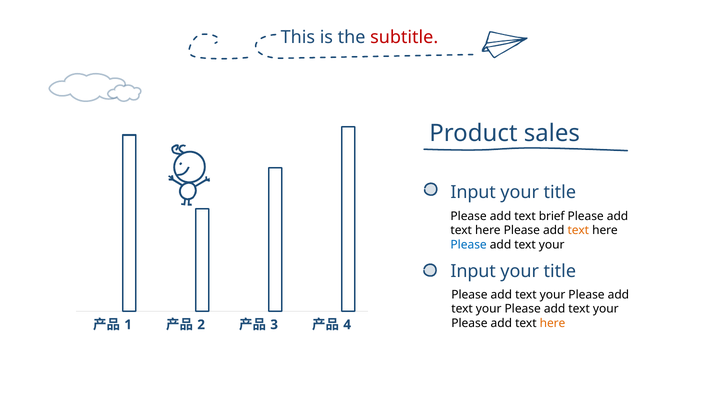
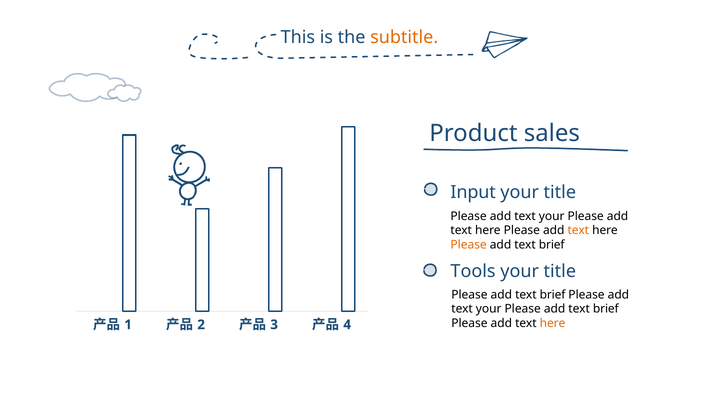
subtitle colour: red -> orange
brief at (552, 216): brief -> your
Please at (469, 245) colour: blue -> orange
your at (552, 245): your -> brief
Input at (473, 271): Input -> Tools
your at (553, 295): your -> brief
your at (606, 309): your -> brief
